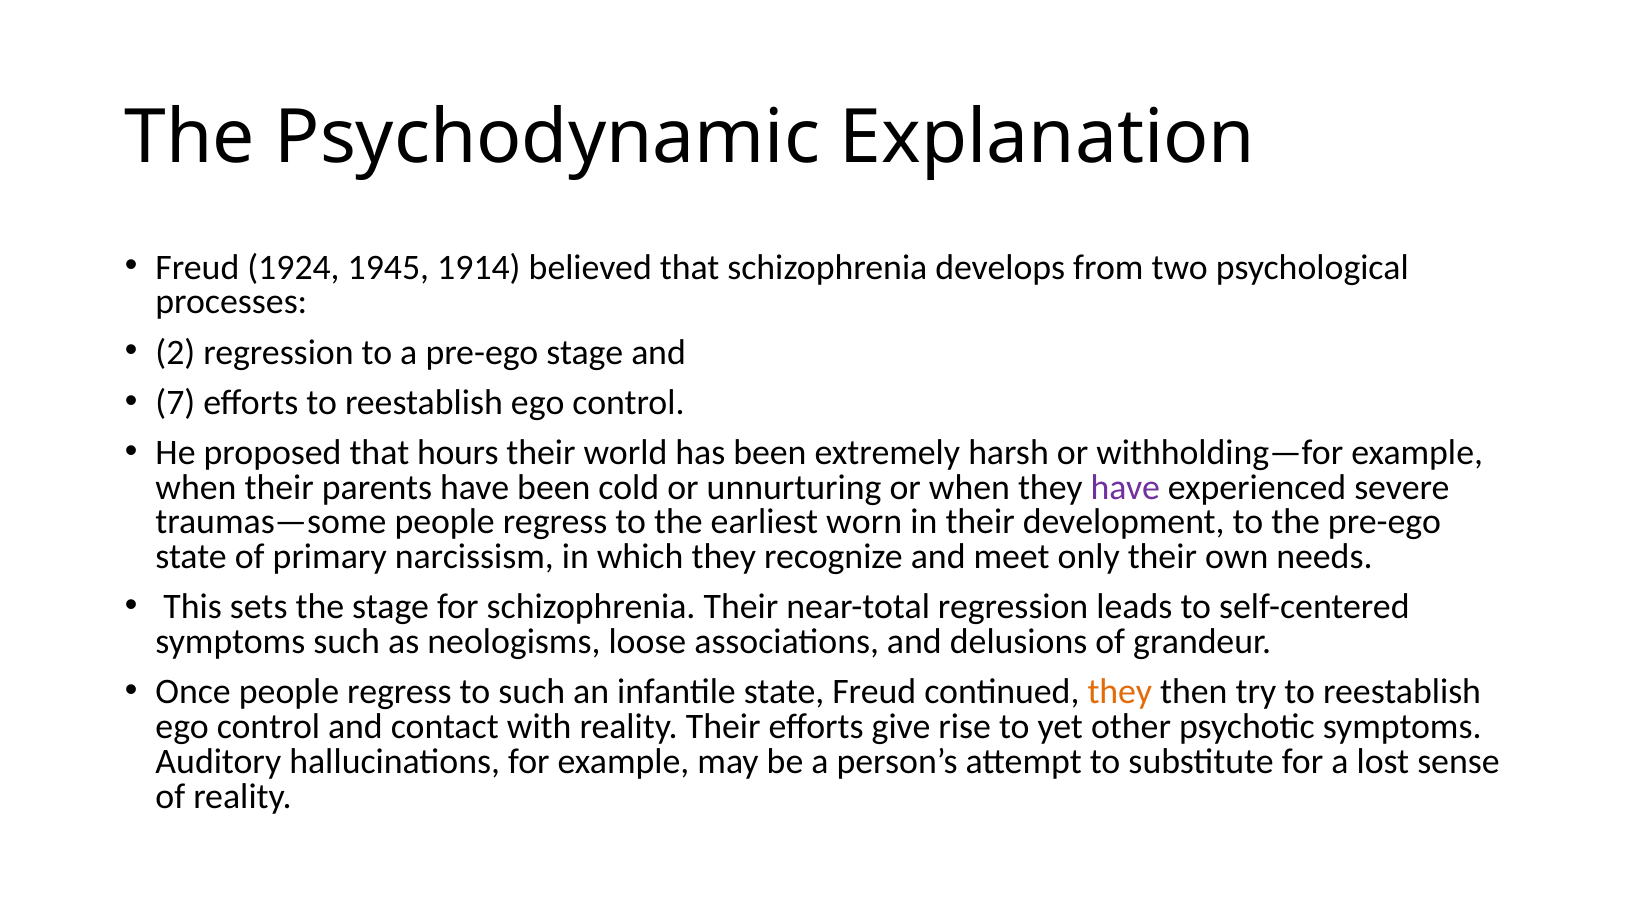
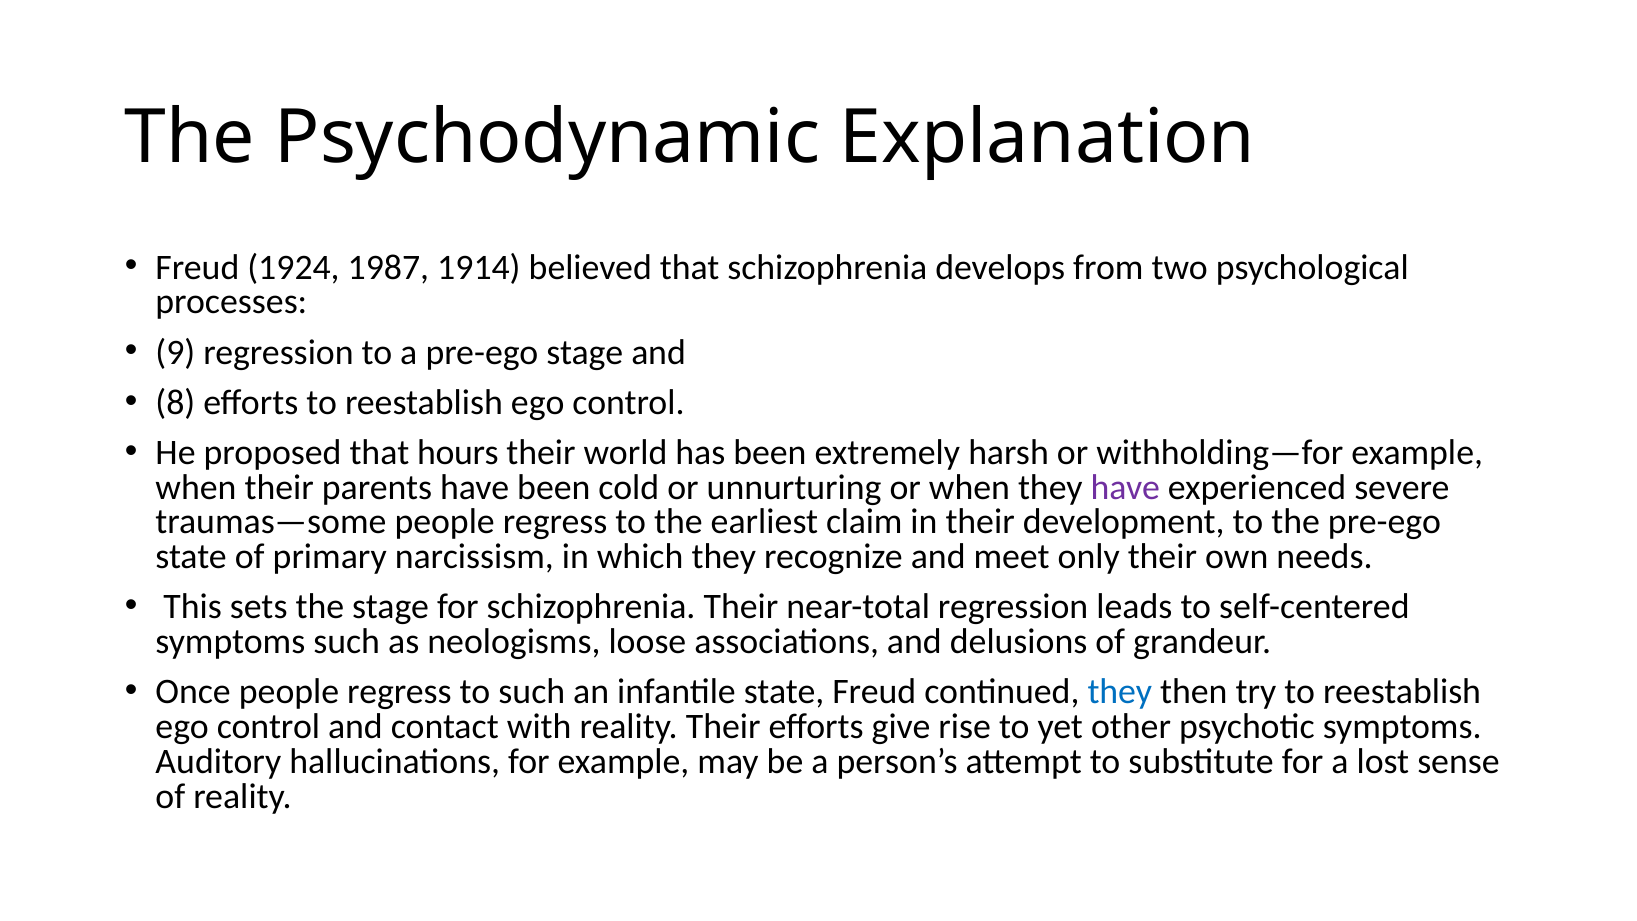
1945: 1945 -> 1987
2: 2 -> 9
7: 7 -> 8
worn: worn -> claim
they at (1120, 692) colour: orange -> blue
